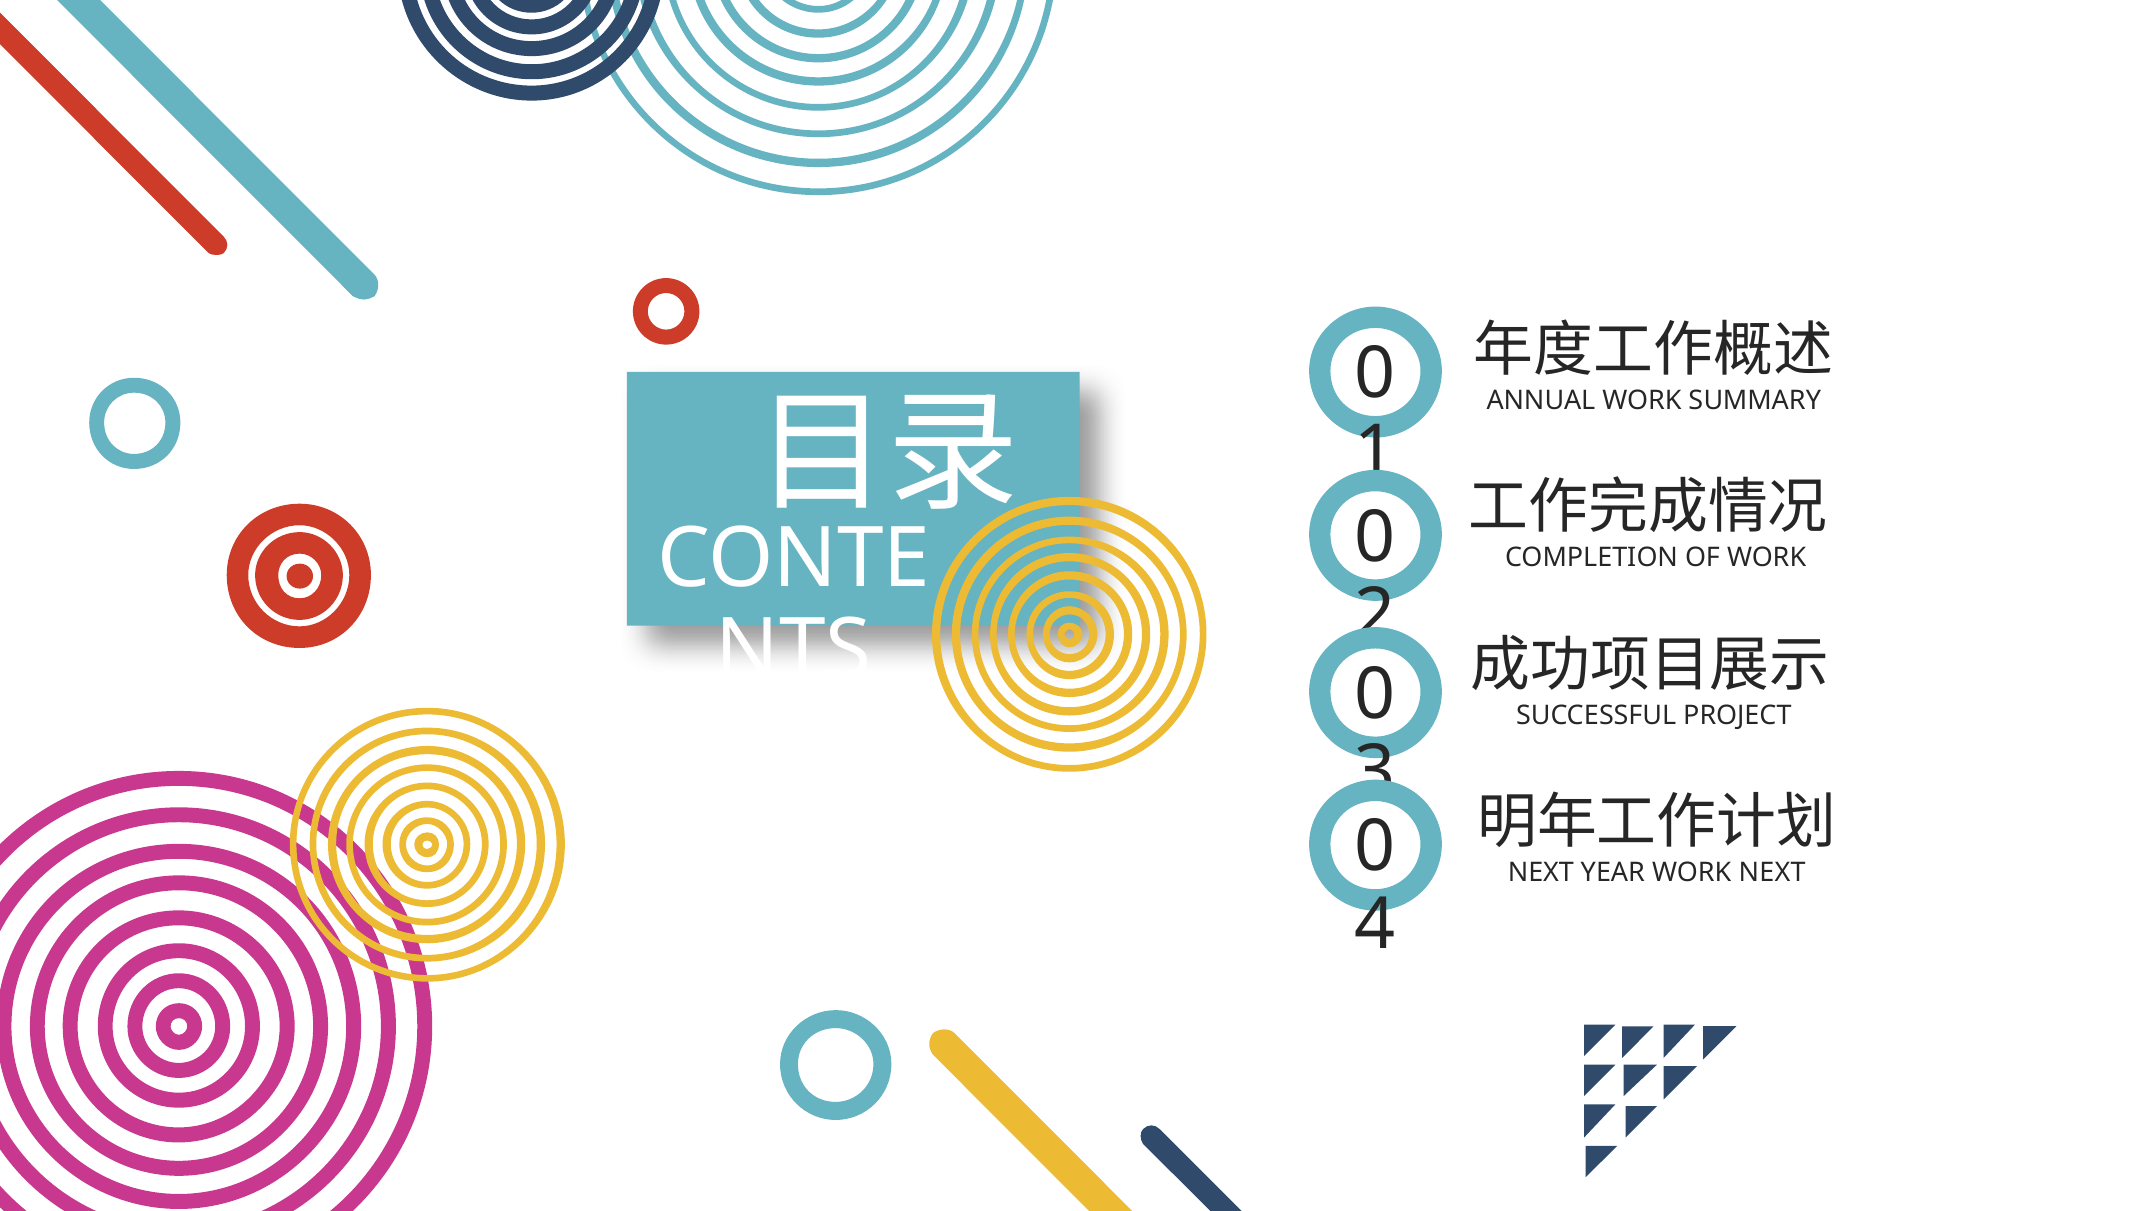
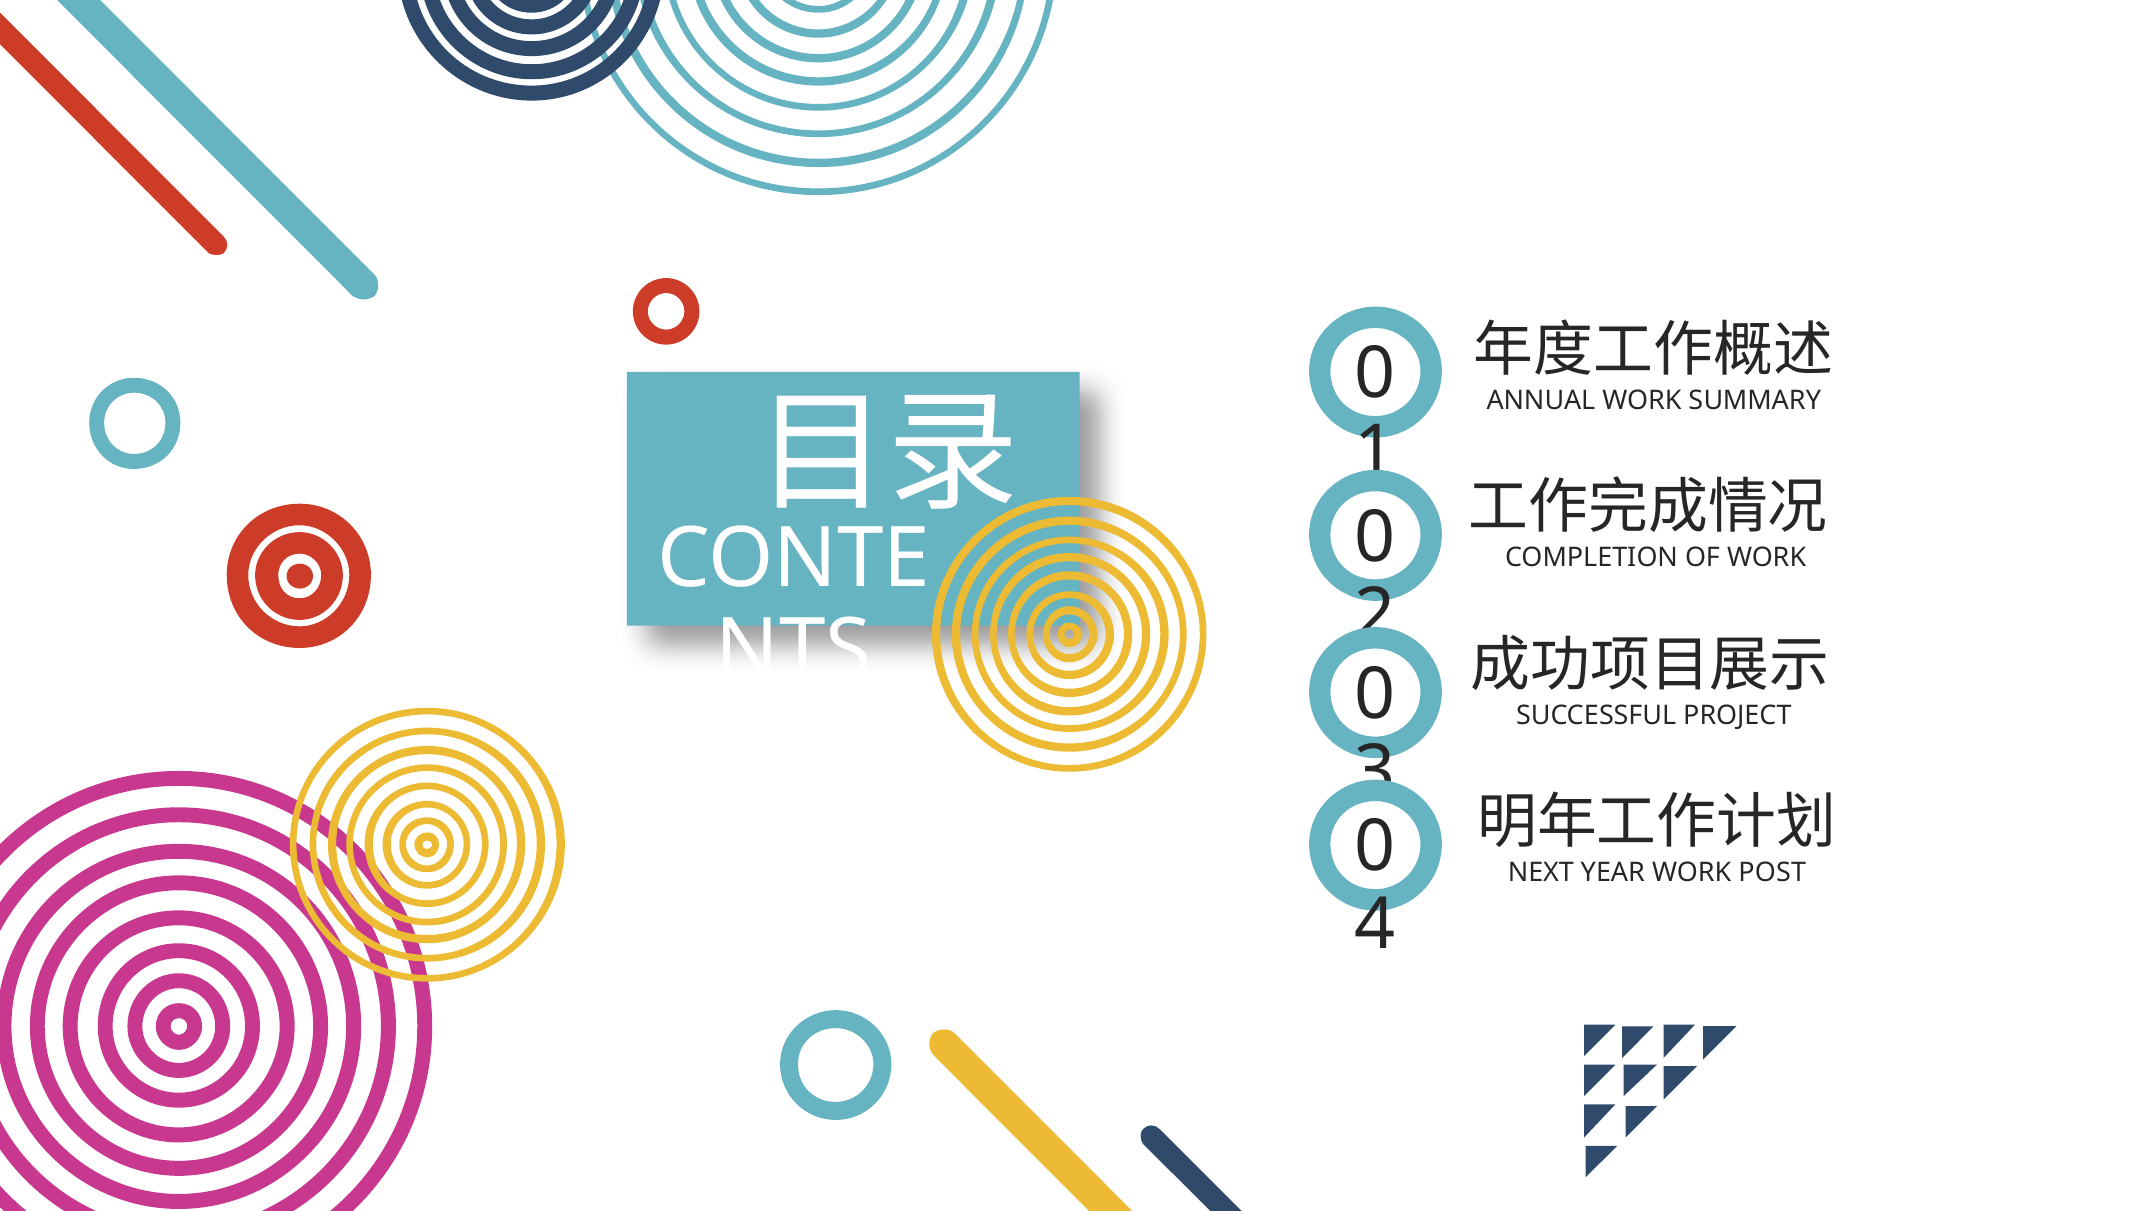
WORK NEXT: NEXT -> POST
